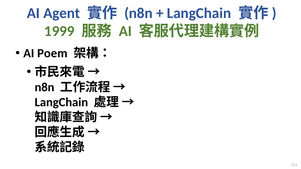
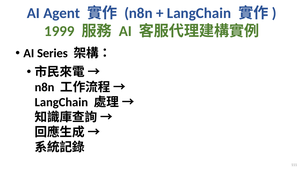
Poem: Poem -> Series
